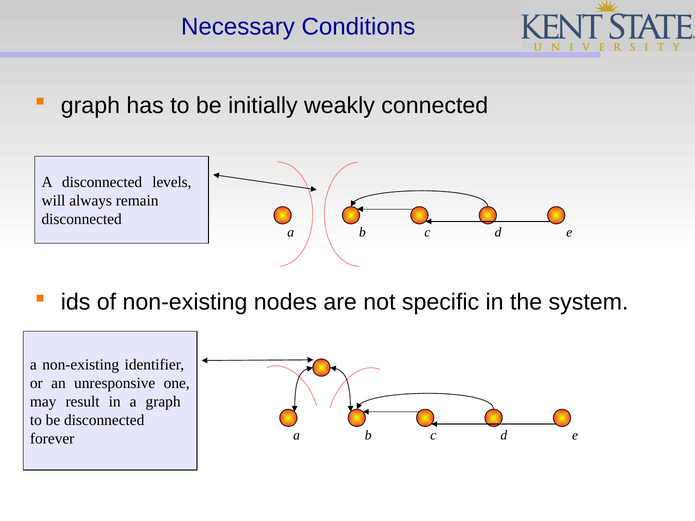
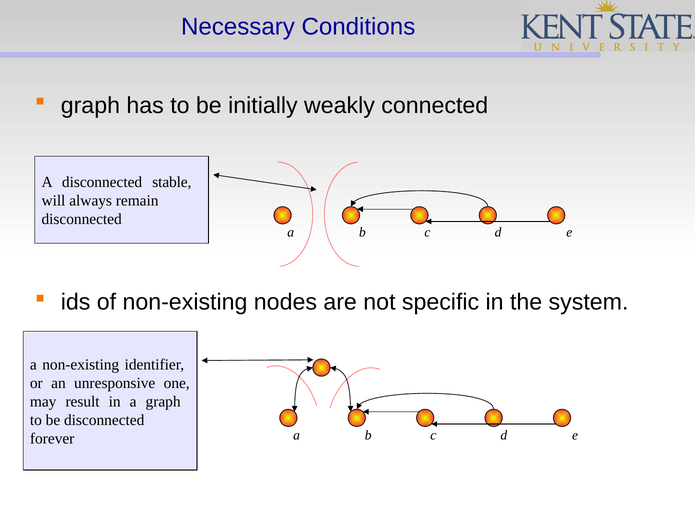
levels: levels -> stable
